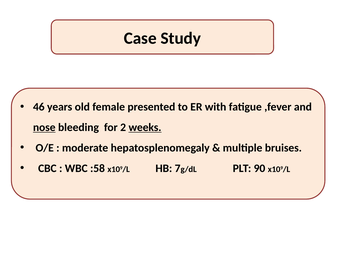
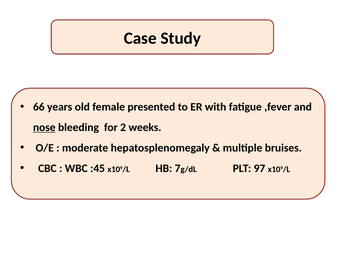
46: 46 -> 66
weeks underline: present -> none
:58: :58 -> :45
90: 90 -> 97
